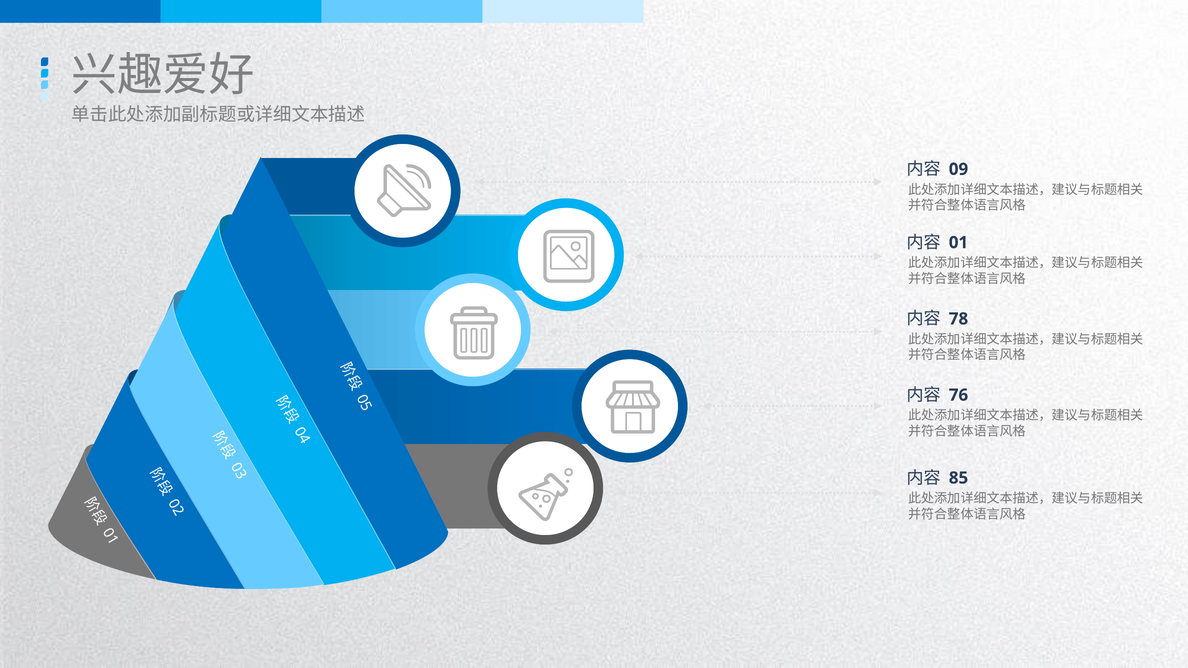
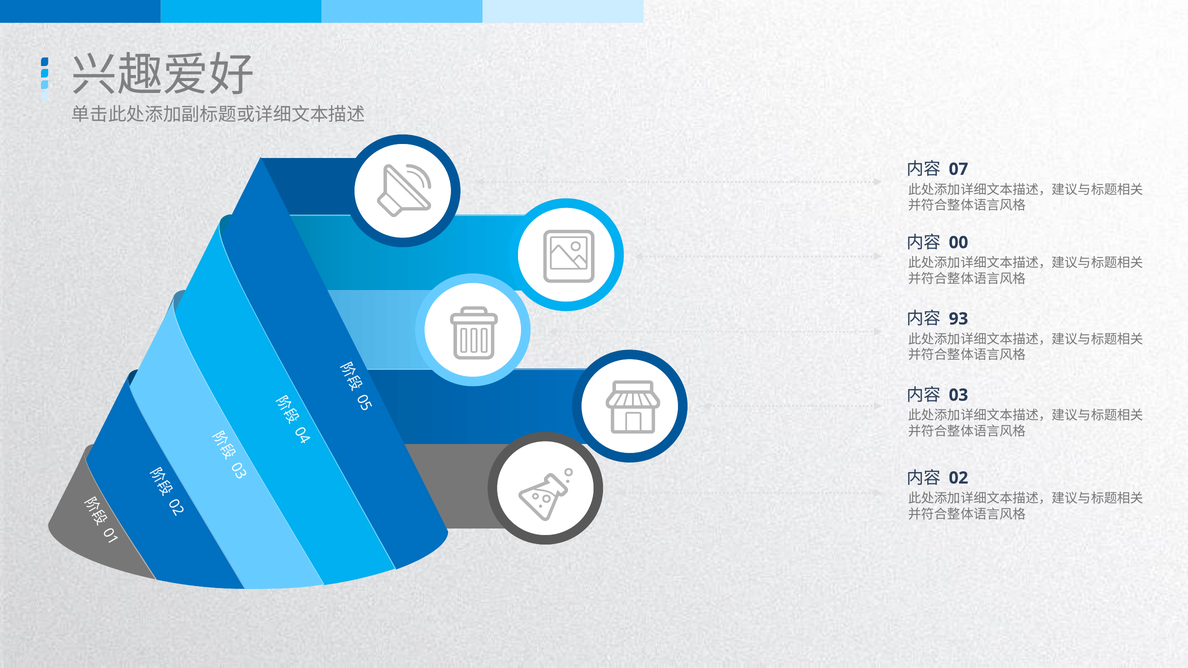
09: 09 -> 07
01: 01 -> 00
78: 78 -> 93
76: 76 -> 03
85: 85 -> 02
